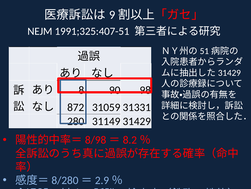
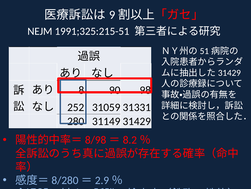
1991;325:407-51: 1991;325:407-51 -> 1991;325:215-51
872: 872 -> 252
